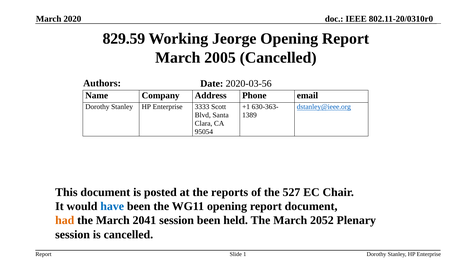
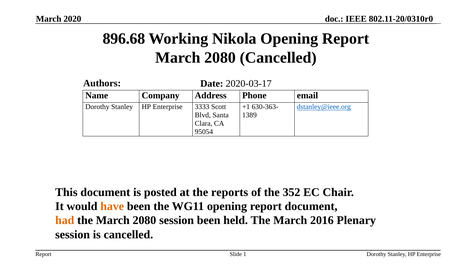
829.59: 829.59 -> 896.68
Jeorge: Jeorge -> Nikola
2005 at (220, 58): 2005 -> 2080
2020-03-56: 2020-03-56 -> 2020-03-17
527: 527 -> 352
have colour: blue -> orange
the March 2041: 2041 -> 2080
2052: 2052 -> 2016
